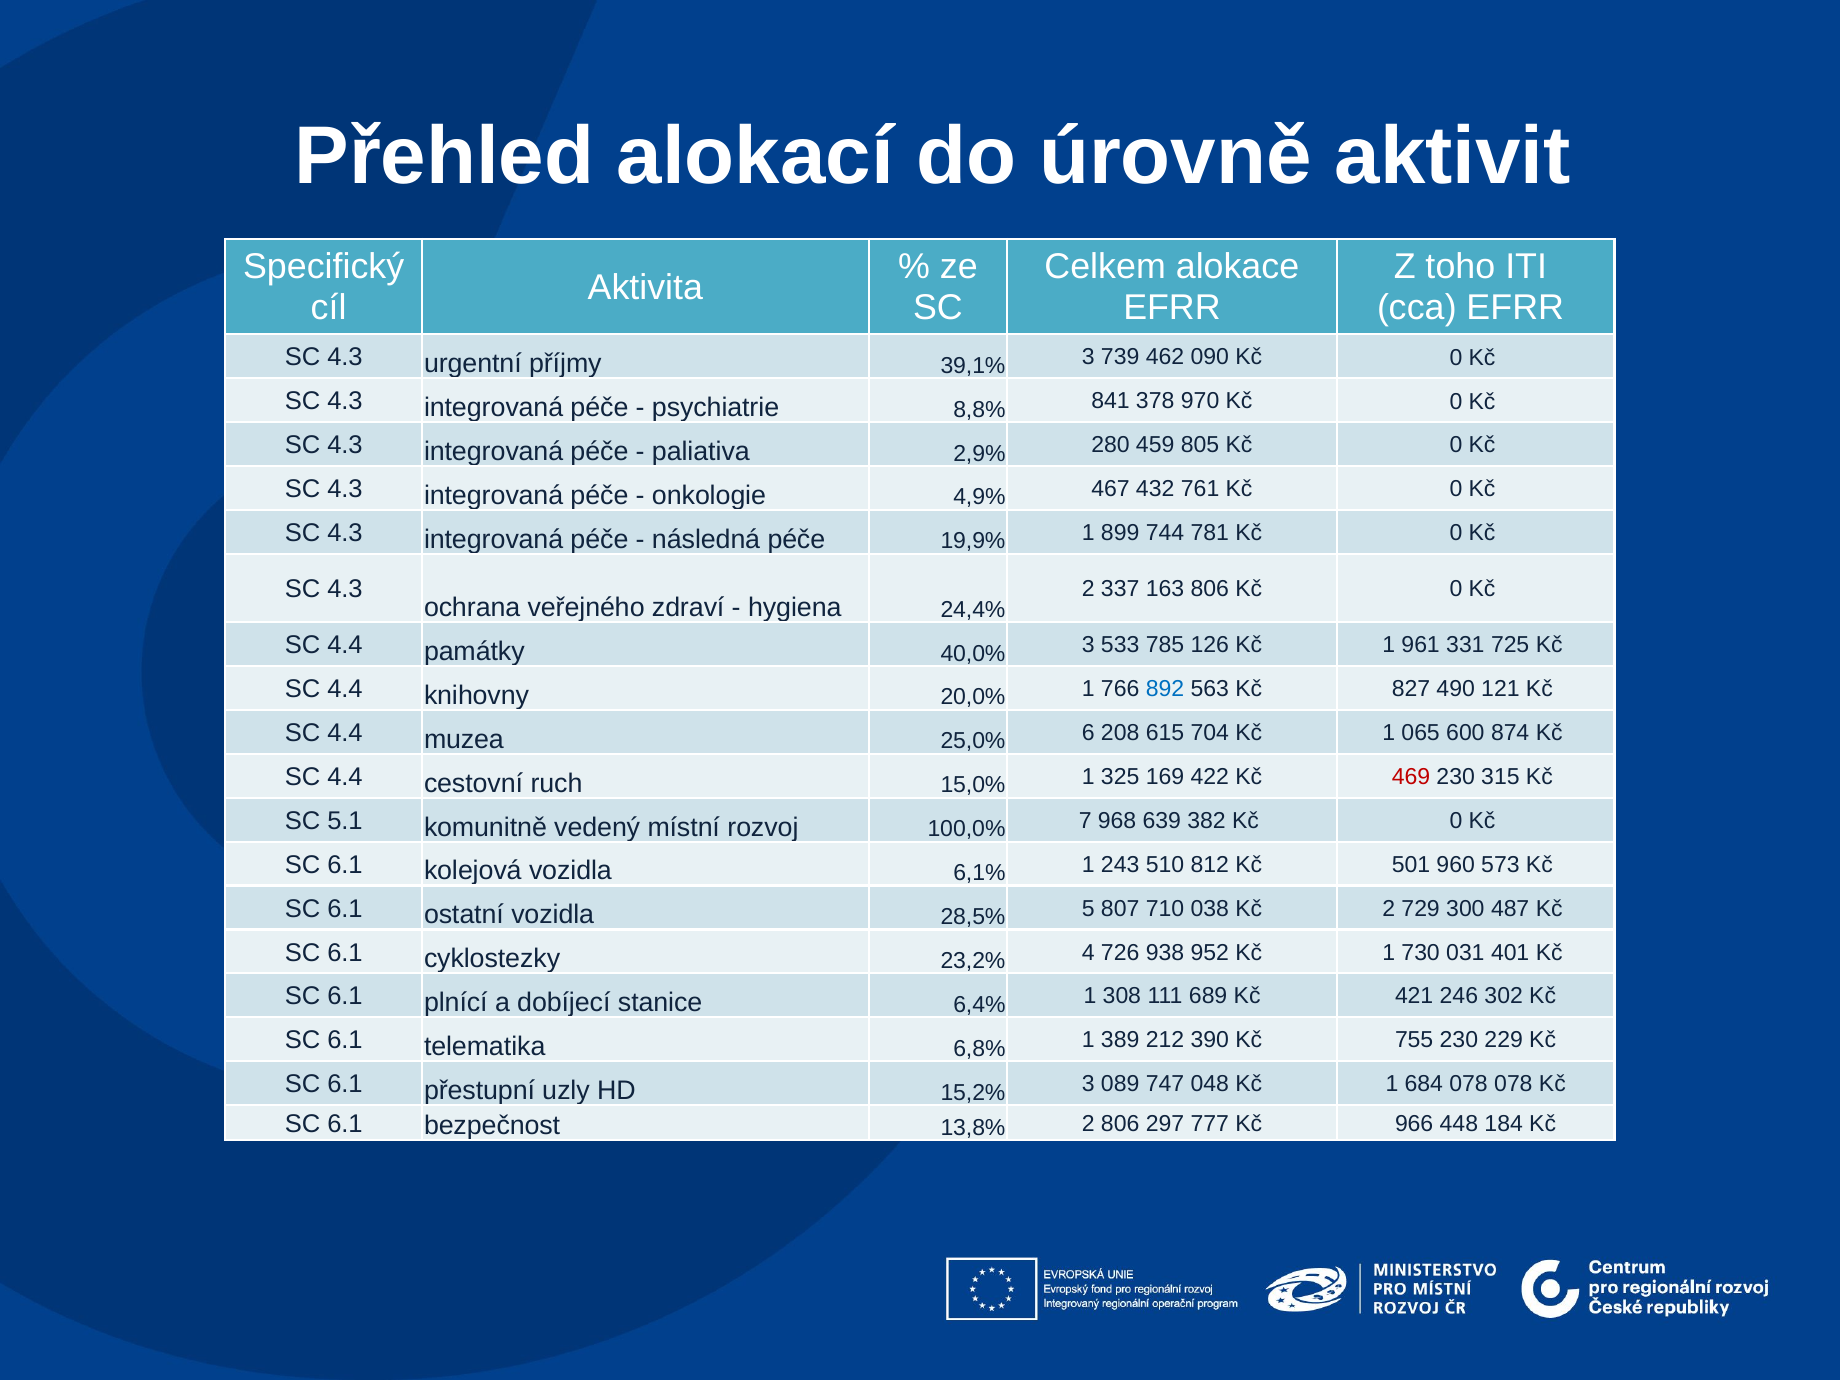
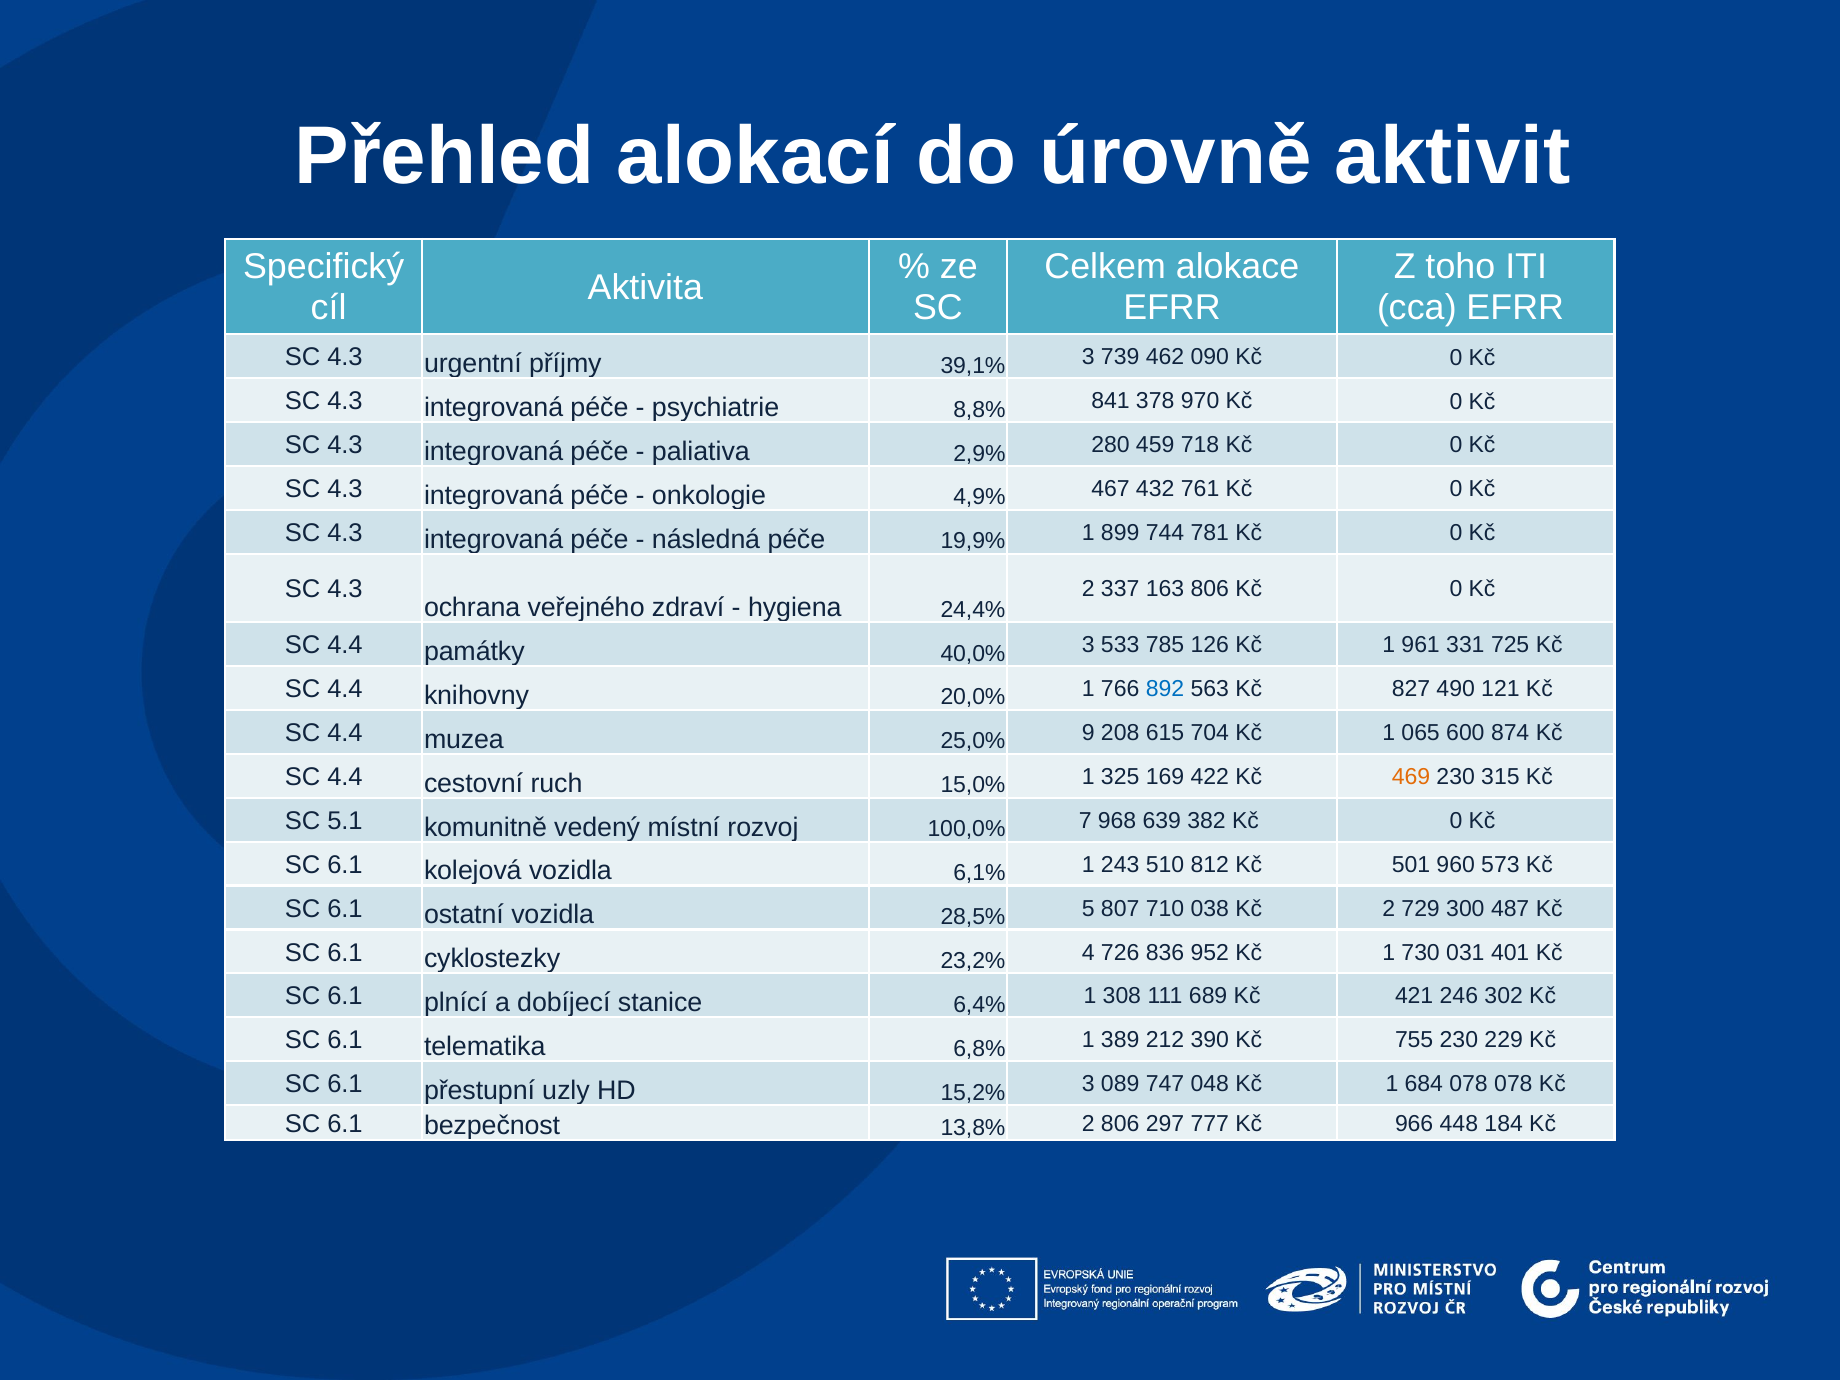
805: 805 -> 718
6: 6 -> 9
469 colour: red -> orange
938: 938 -> 836
